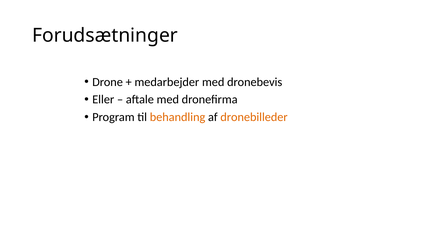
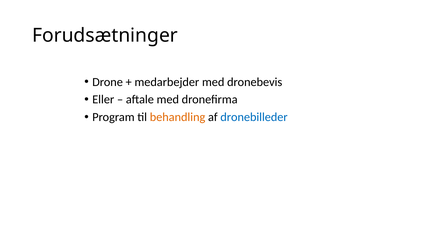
dronebilleder colour: orange -> blue
